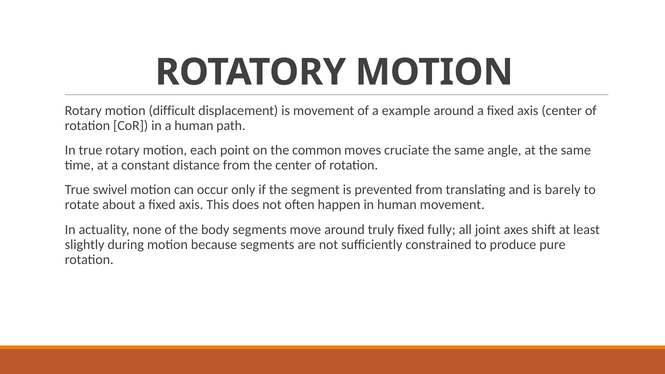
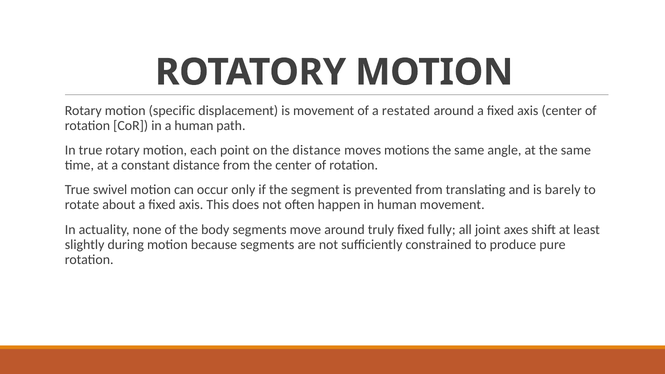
difficult: difficult -> specific
example: example -> restated
the common: common -> distance
cruciate: cruciate -> motions
